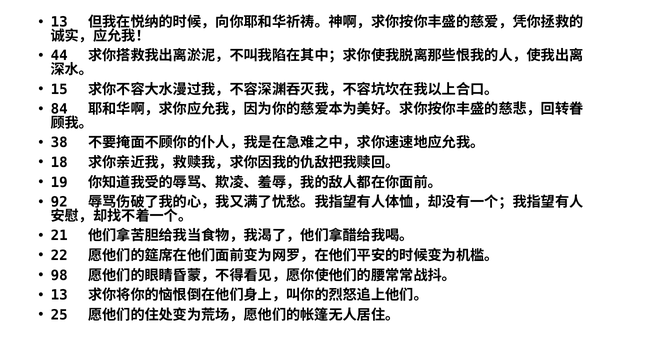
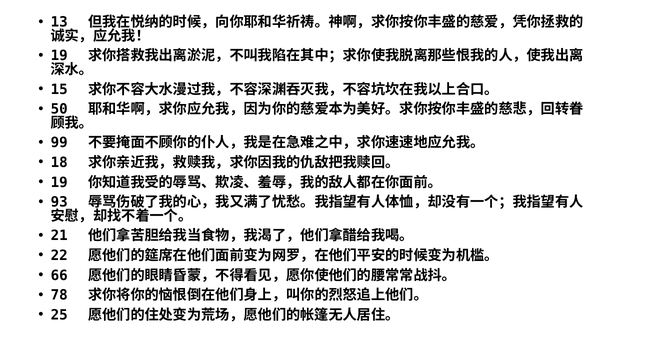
44 at (59, 56): 44 -> 19
84: 84 -> 50
38: 38 -> 99
92: 92 -> 93
98: 98 -> 66
13 at (59, 295): 13 -> 78
